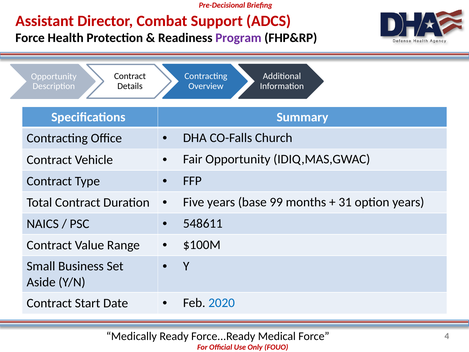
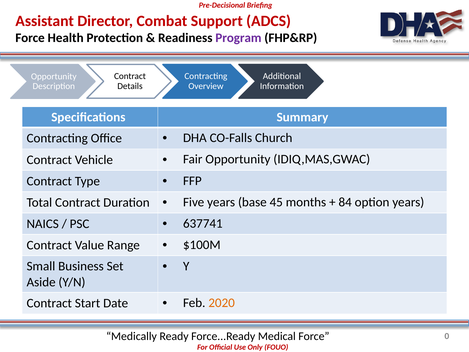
99: 99 -> 45
31: 31 -> 84
548611: 548611 -> 637741
2020 colour: blue -> orange
4: 4 -> 0
